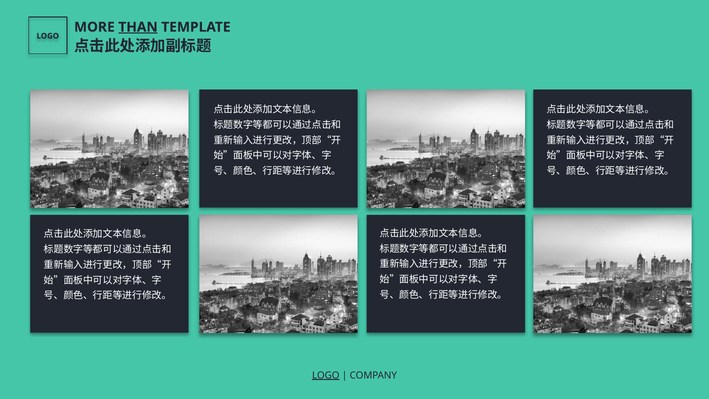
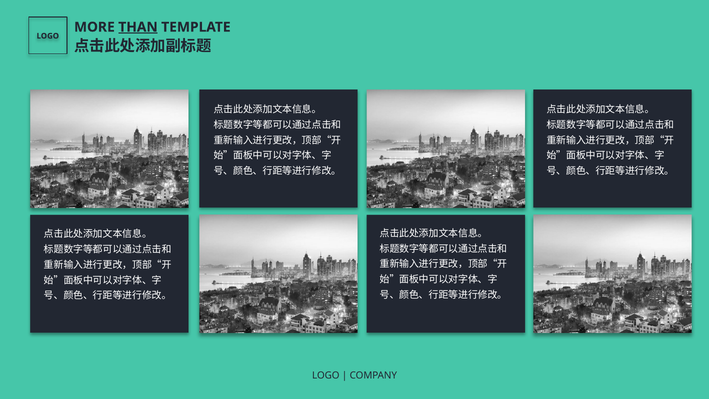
LOGO at (326, 375) underline: present -> none
